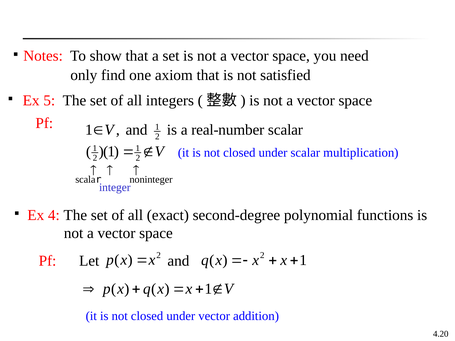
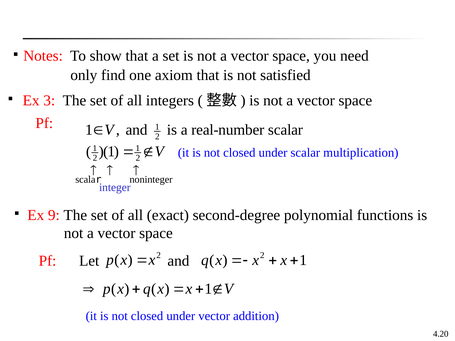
5: 5 -> 3
4: 4 -> 9
